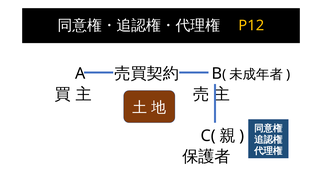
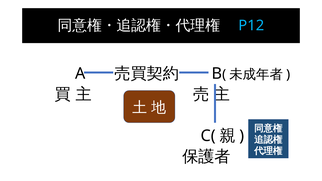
P12 colour: yellow -> light blue
